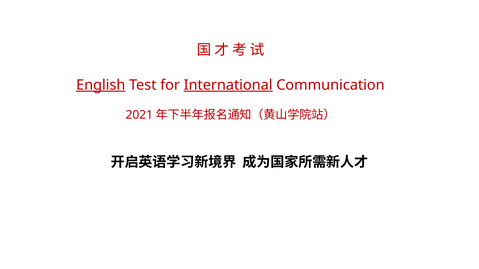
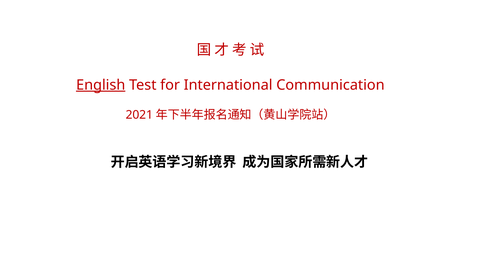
International underline: present -> none
